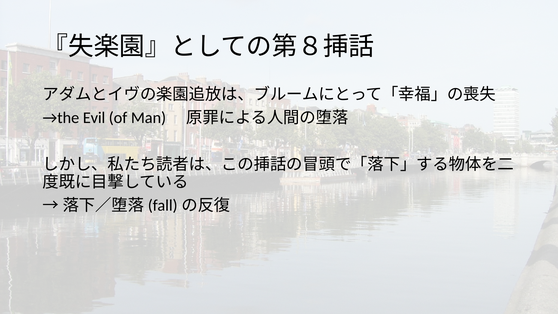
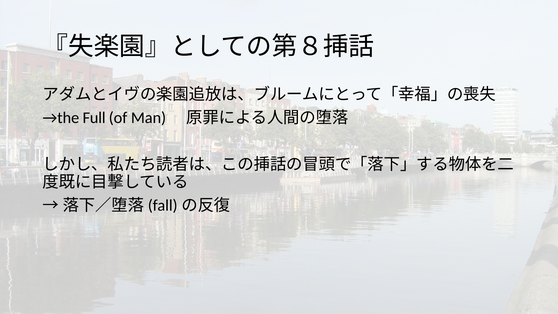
Evil: Evil -> Full
